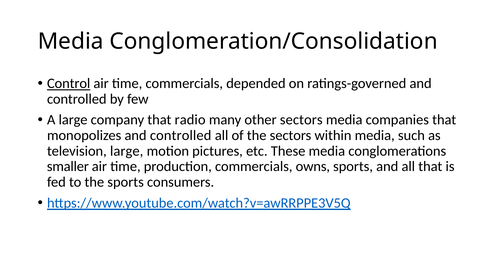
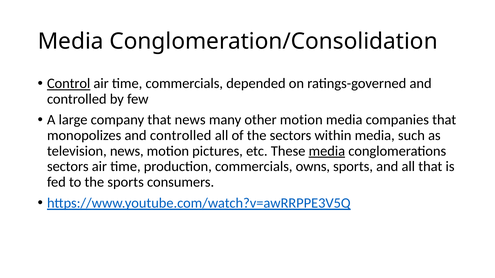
that radio: radio -> news
other sectors: sectors -> motion
television large: large -> news
media at (327, 151) underline: none -> present
smaller at (68, 167): smaller -> sectors
